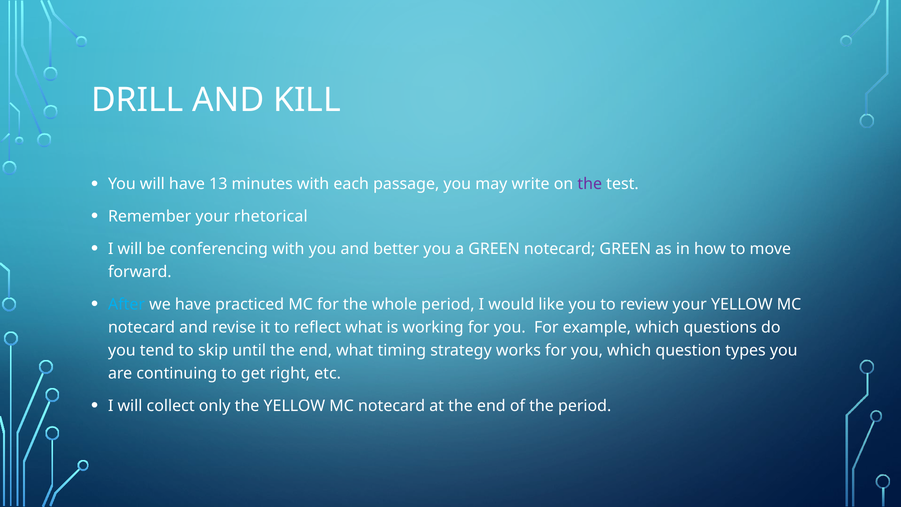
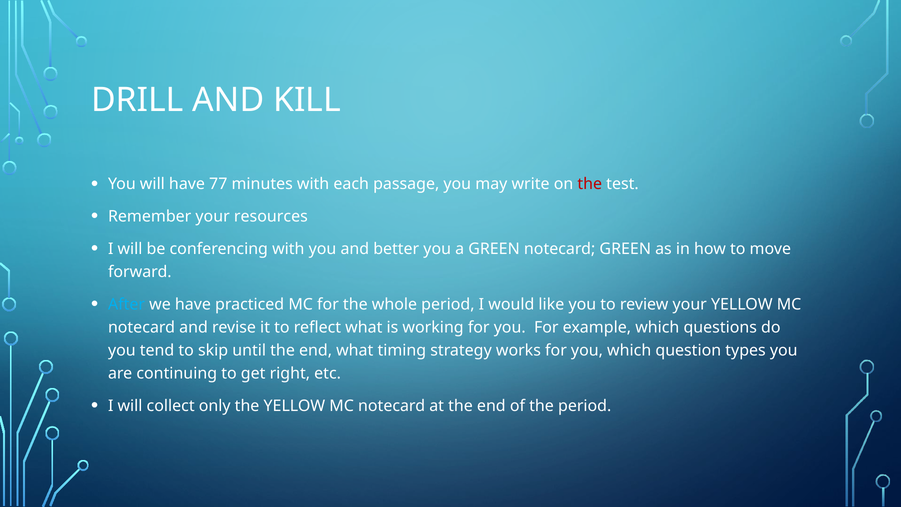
13: 13 -> 77
the at (590, 184) colour: purple -> red
rhetorical: rhetorical -> resources
